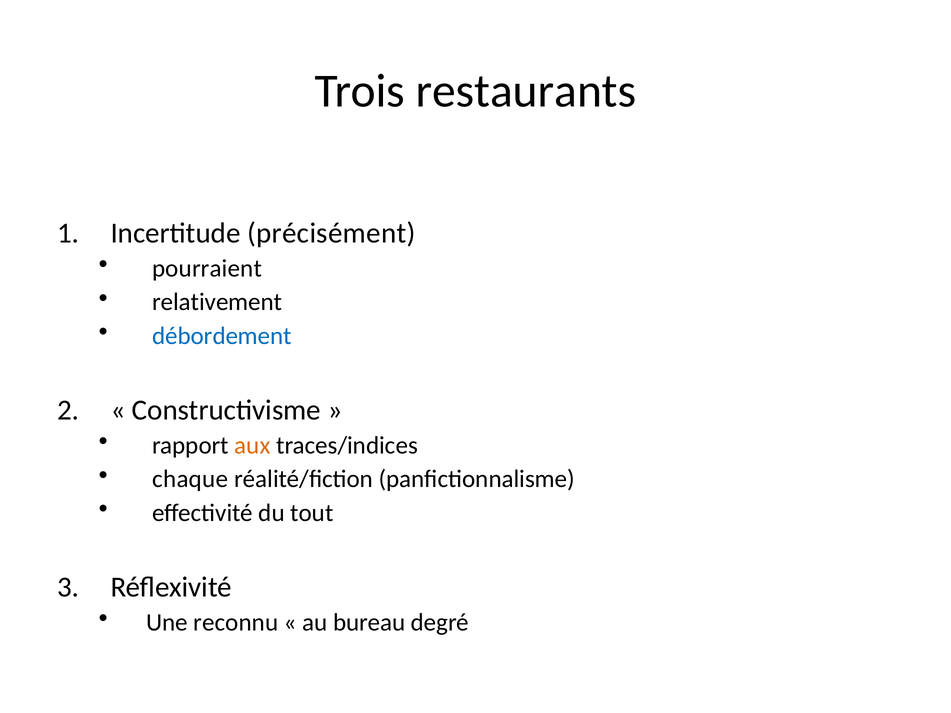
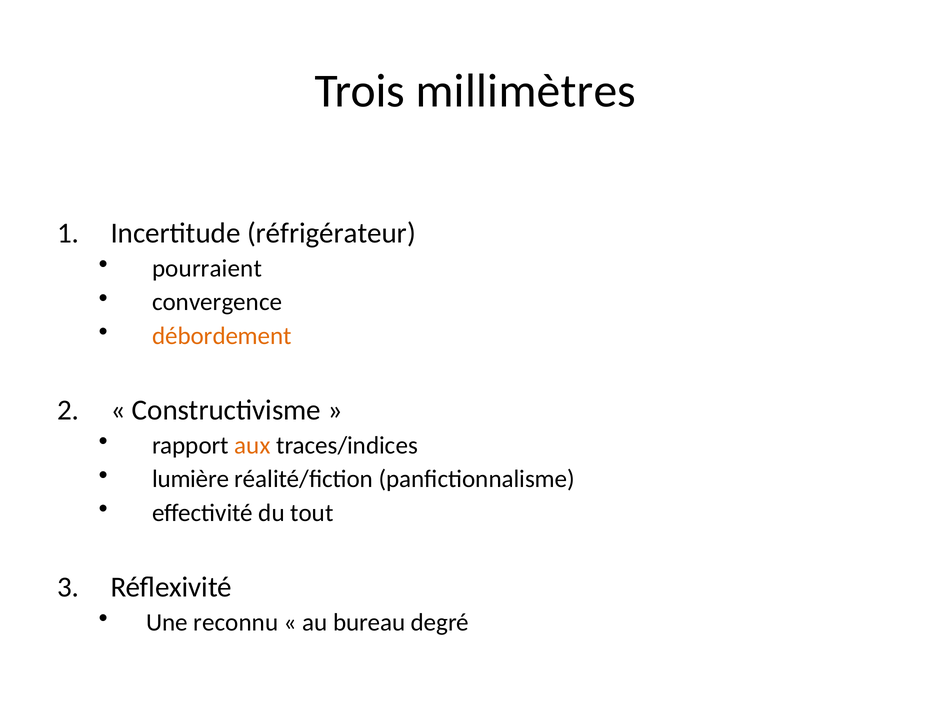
restaurants: restaurants -> millimètres
précisément: précisément -> réfrigérateur
relativement: relativement -> convergence
débordement colour: blue -> orange
chaque: chaque -> lumière
